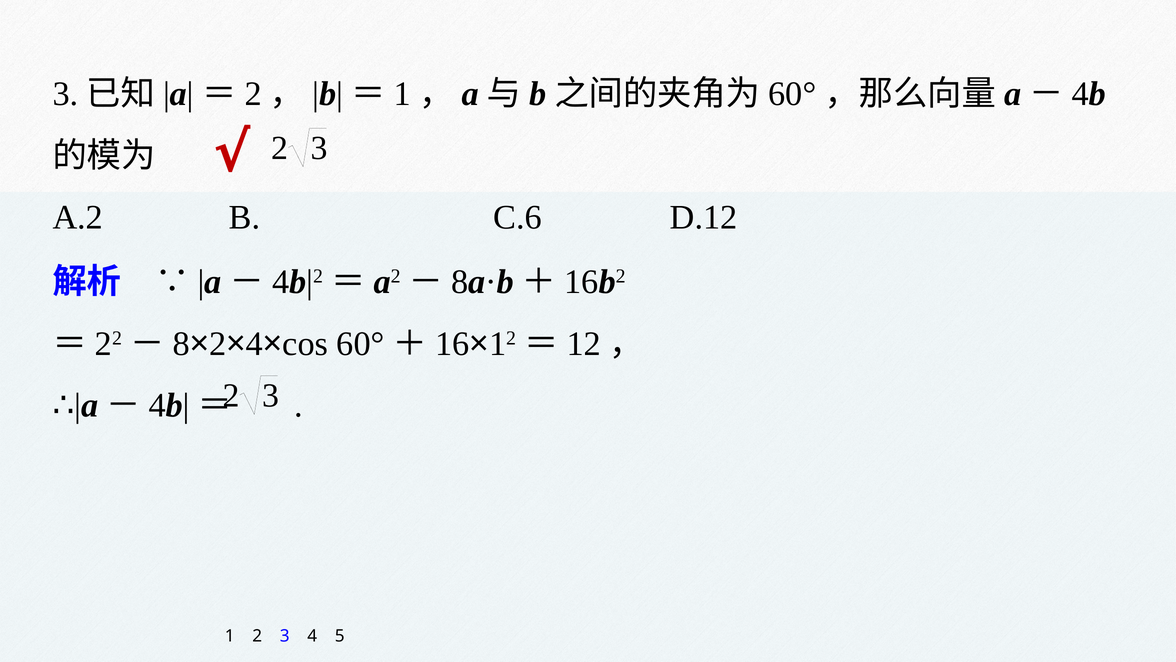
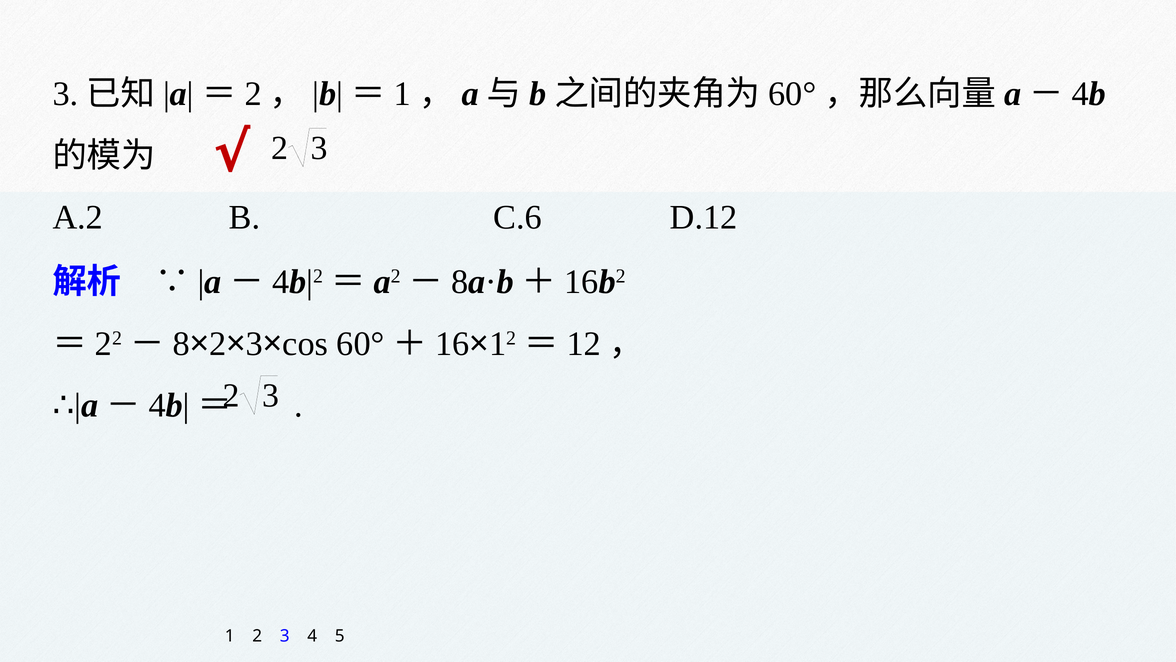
4 at (254, 343): 4 -> 3
